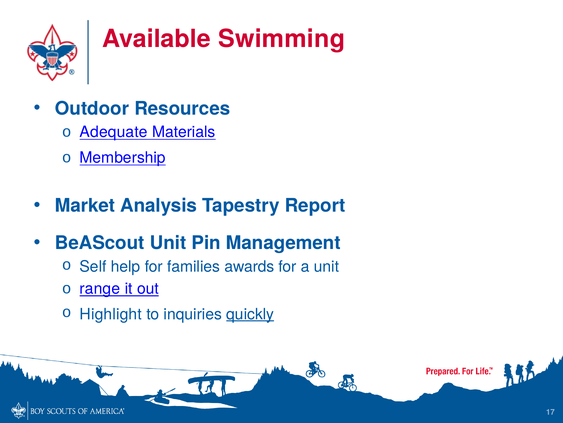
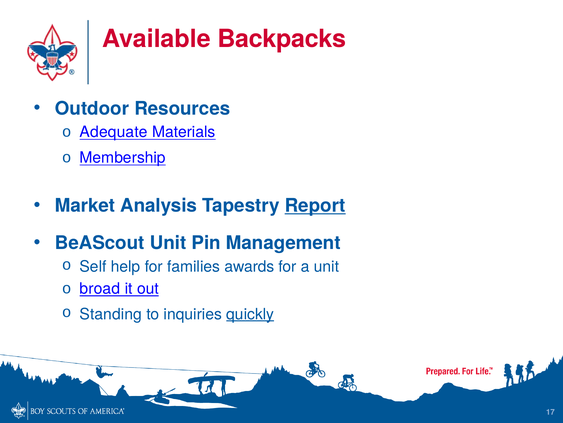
Swimming: Swimming -> Backpacks
Report underline: none -> present
range: range -> broad
Highlight: Highlight -> Standing
